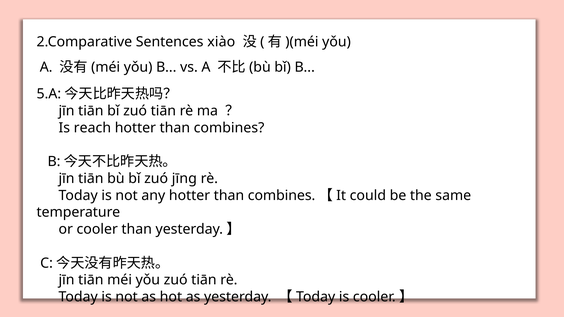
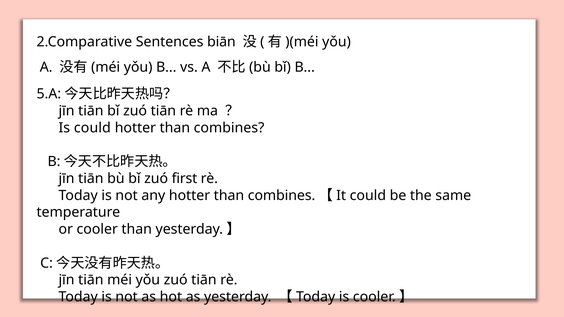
xiào: xiào -> biān
Is reach: reach -> could
jīng: jīng -> first
